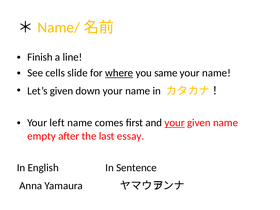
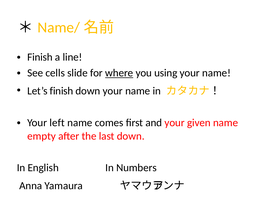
same: same -> using
Let’s given: given -> finish
your at (175, 123) underline: present -> none
last essay: essay -> down
Sentence: Sentence -> Numbers
